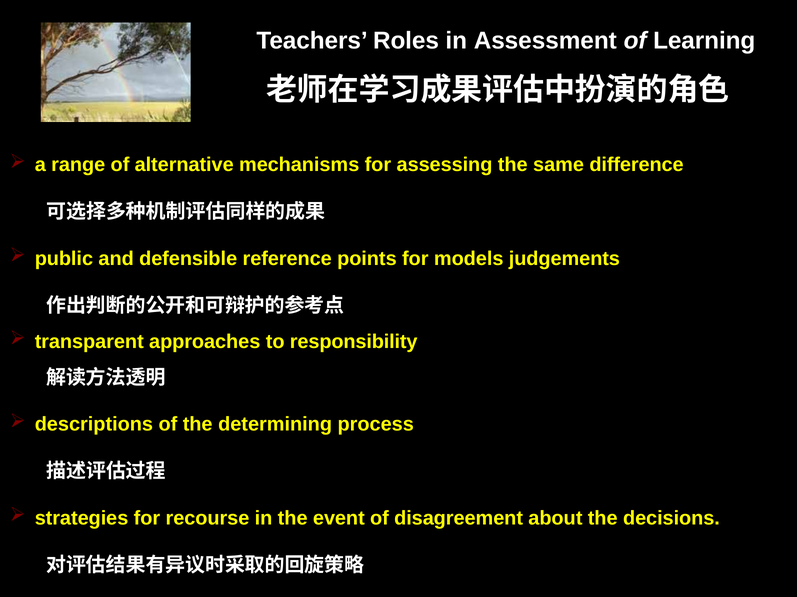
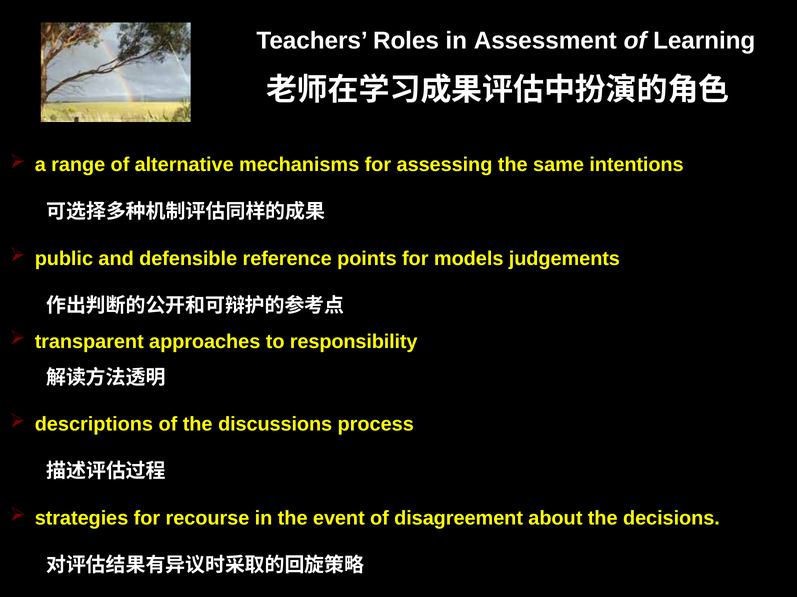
difference: difference -> intentions
determining: determining -> discussions
